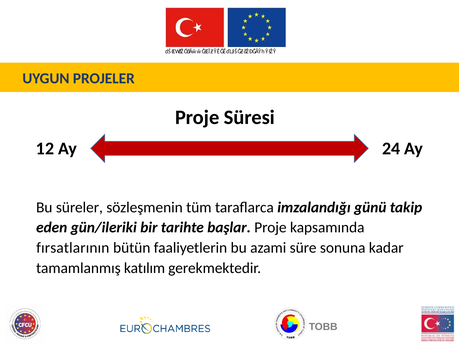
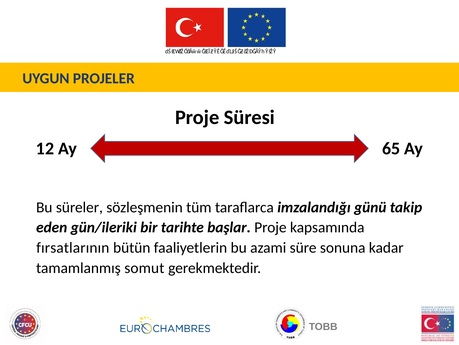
24: 24 -> 65
katılım: katılım -> somut
